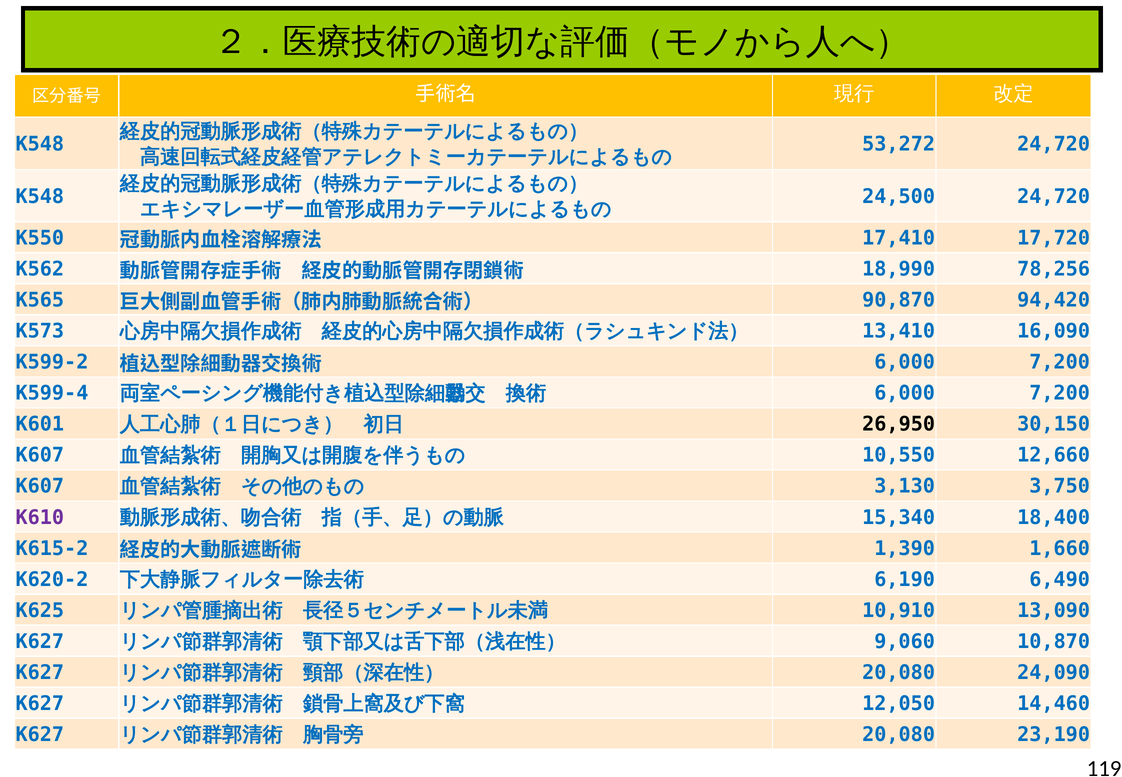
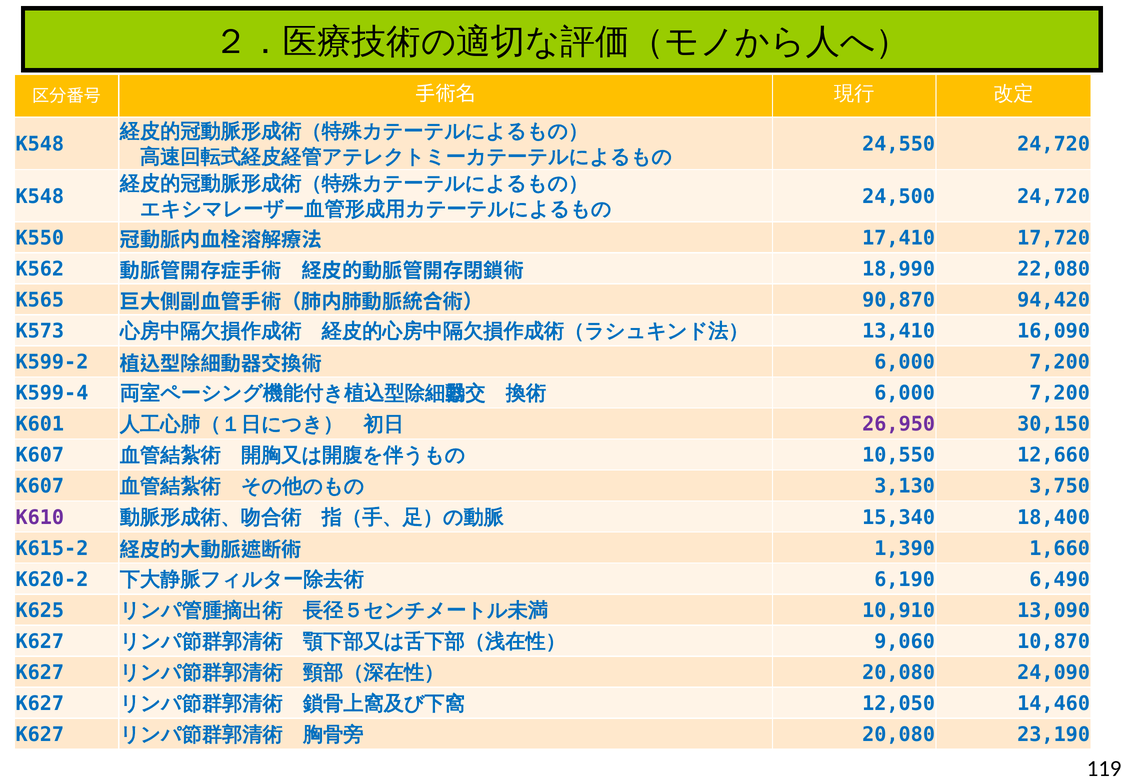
53,272: 53,272 -> 24,550
78,256: 78,256 -> 22,080
26,950 colour: black -> purple
